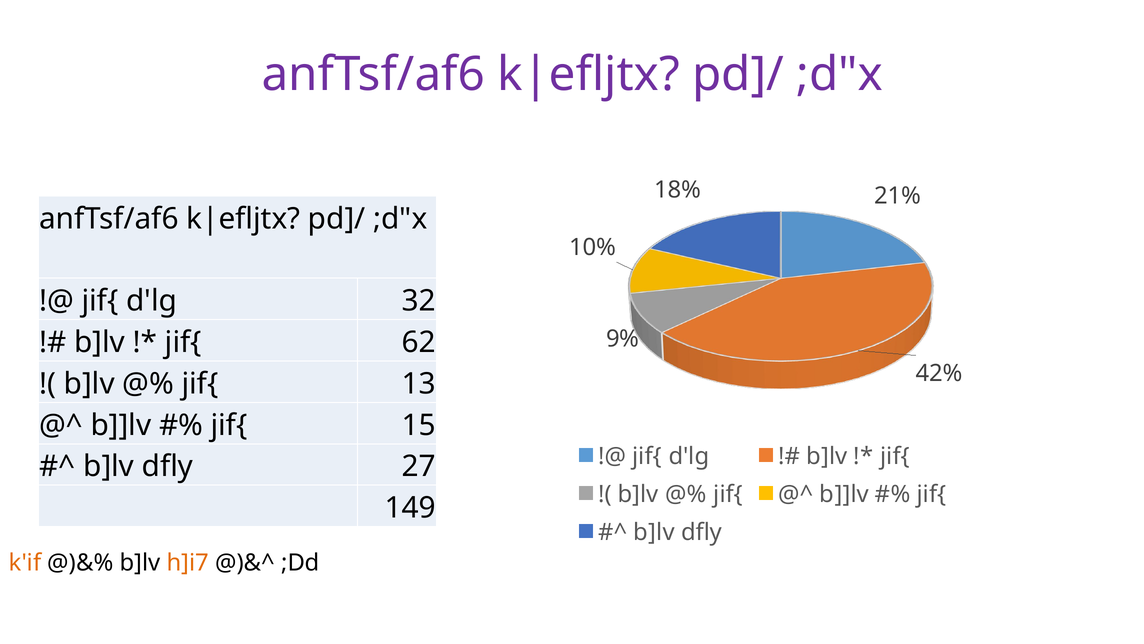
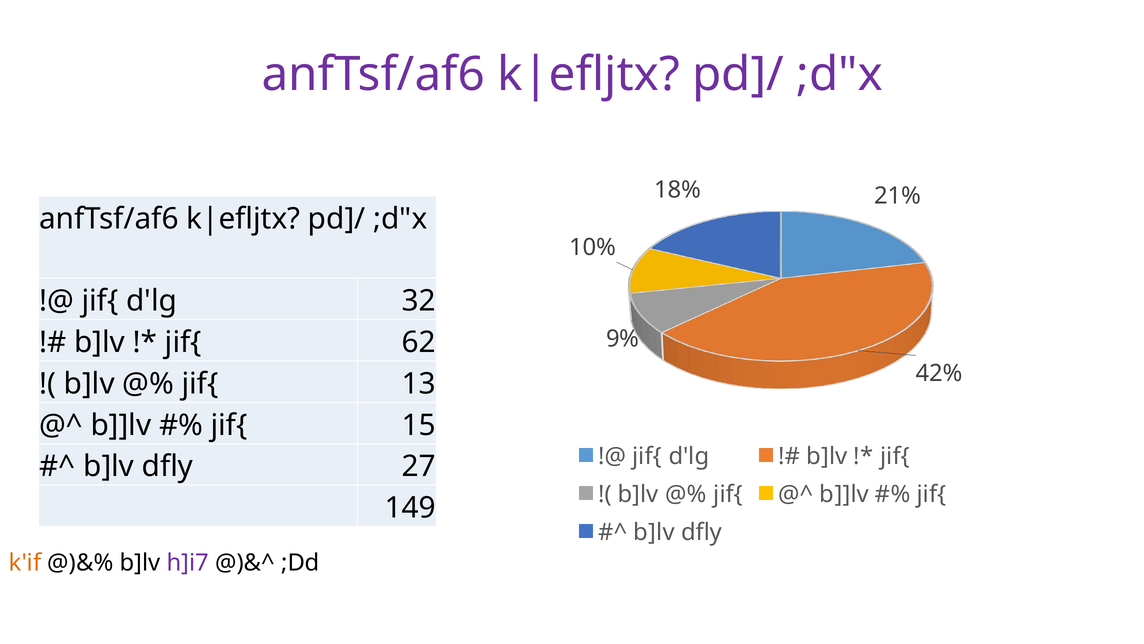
h]i7 colour: orange -> purple
